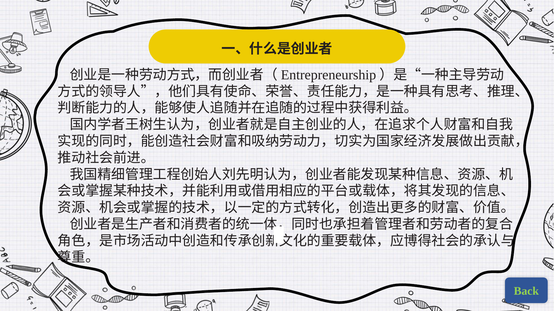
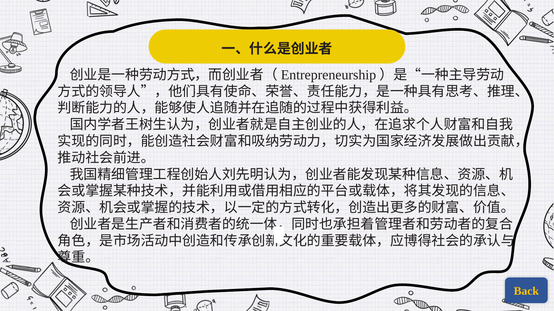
Back colour: light green -> yellow
